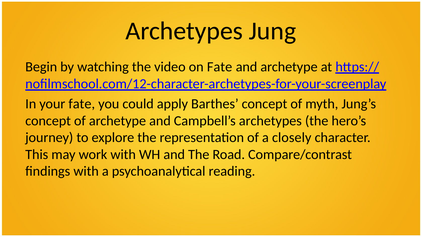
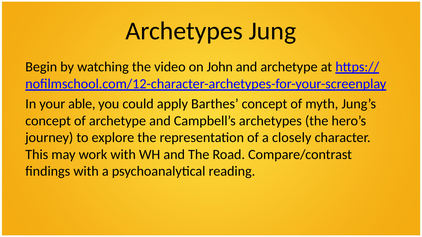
on Fate: Fate -> John
your fate: fate -> able
